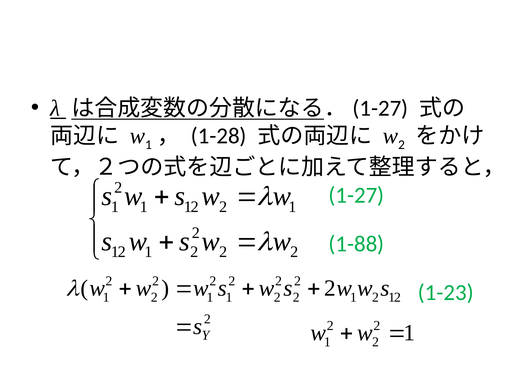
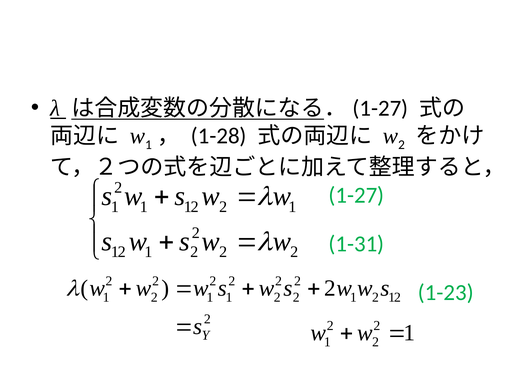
1-88: 1-88 -> 1-31
